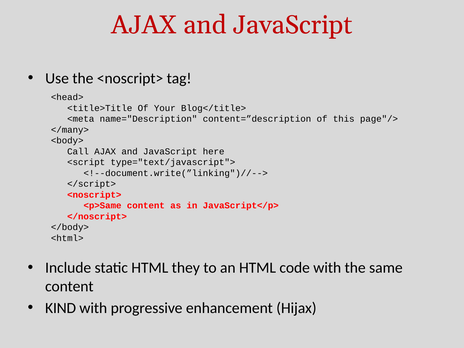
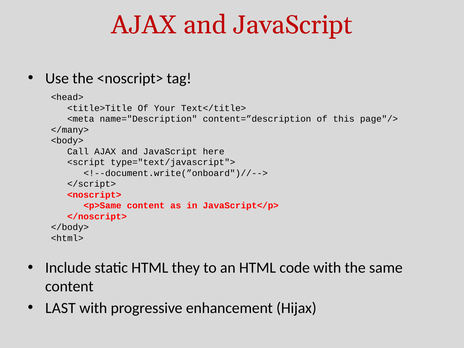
Blog</title>: Blog</title> -> Text</title>
<!--document.write(”linking")//-->: <!--document.write(”linking")//--> -> <!--document.write(”onboard")//-->
KIND: KIND -> LAST
